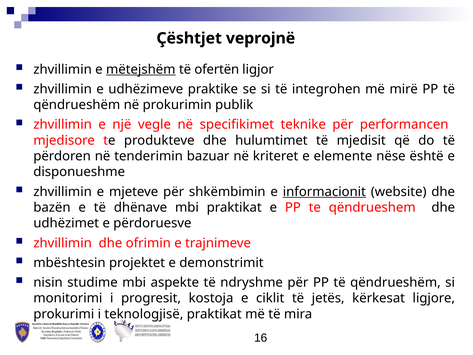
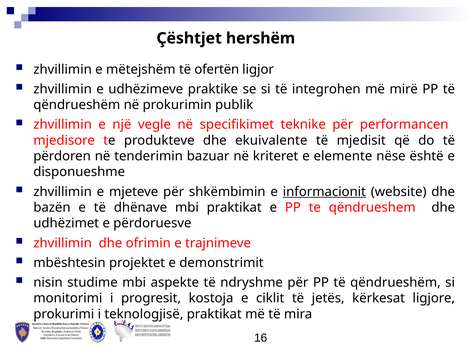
veprojnë: veprojnë -> hershëm
mëtejshëm underline: present -> none
hulumtimet: hulumtimet -> ekuivalente
